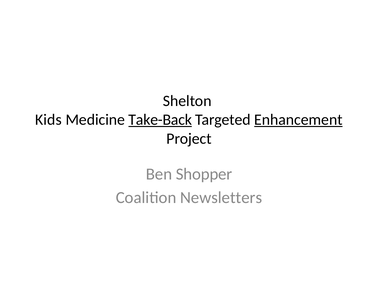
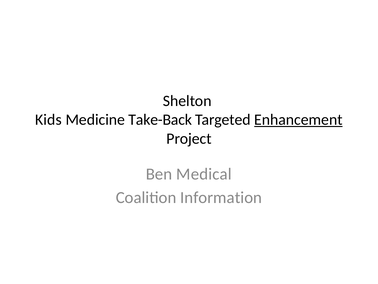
Take-Back underline: present -> none
Shopper: Shopper -> Medical
Newsletters: Newsletters -> Information
